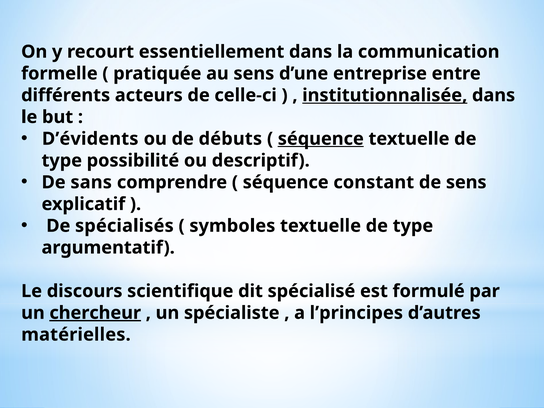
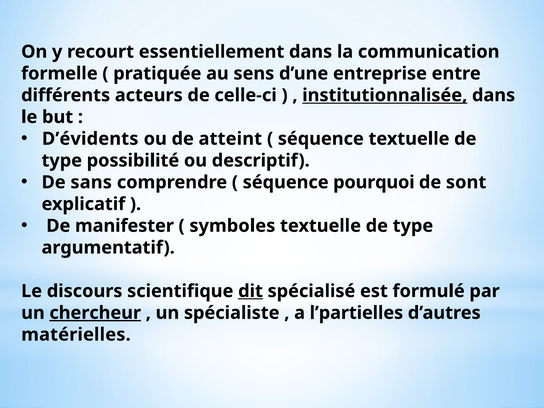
débuts: débuts -> atteint
séquence at (321, 139) underline: present -> none
constant: constant -> pourquoi
de sens: sens -> sont
spécialisés: spécialisés -> manifester
dit underline: none -> present
l’principes: l’principes -> l’partielles
